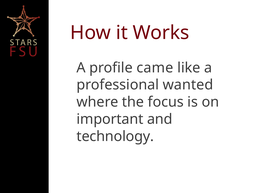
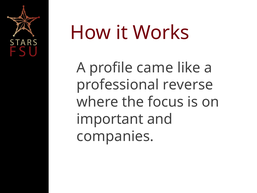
wanted: wanted -> reverse
technology: technology -> companies
